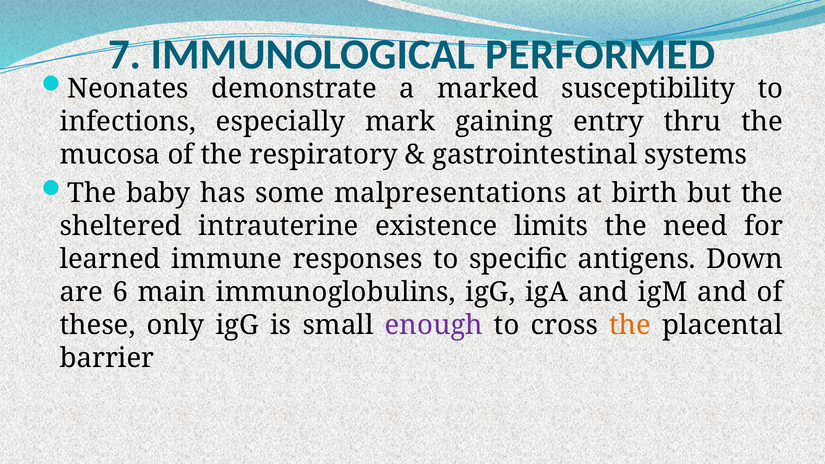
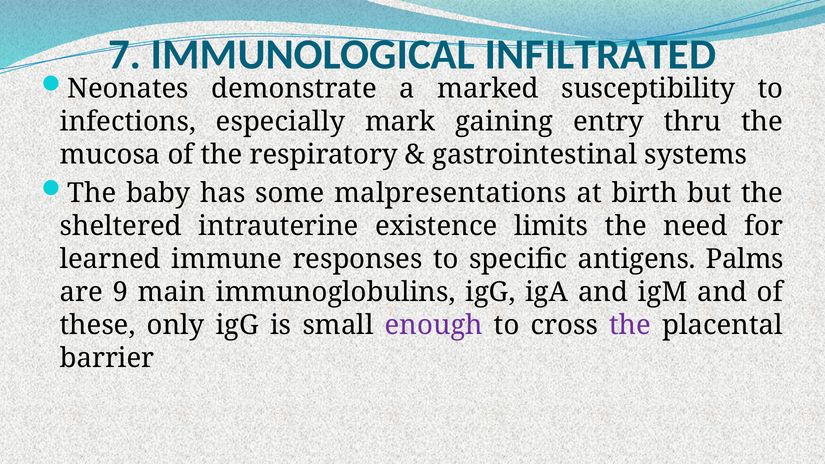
PERFORMED: PERFORMED -> INFILTRATED
Down: Down -> Palms
6: 6 -> 9
the at (630, 325) colour: orange -> purple
